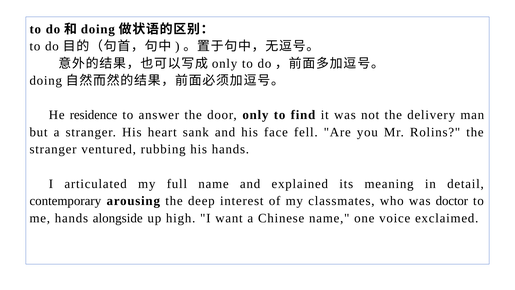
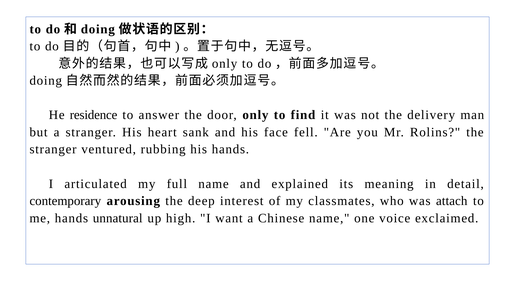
doctor: doctor -> attach
alongside: alongside -> unnatural
